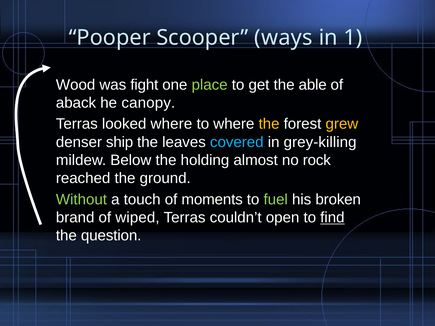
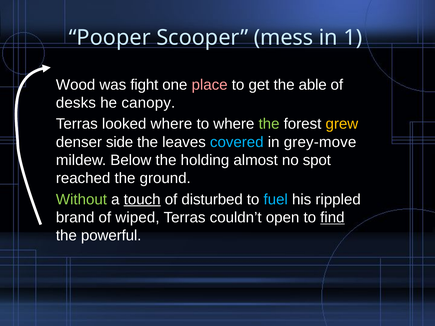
ways: ways -> mess
place colour: light green -> pink
aback: aback -> desks
the at (269, 124) colour: yellow -> light green
ship: ship -> side
grey-killing: grey-killing -> grey-move
rock: rock -> spot
touch underline: none -> present
moments: moments -> disturbed
fuel colour: light green -> light blue
broken: broken -> rippled
question: question -> powerful
